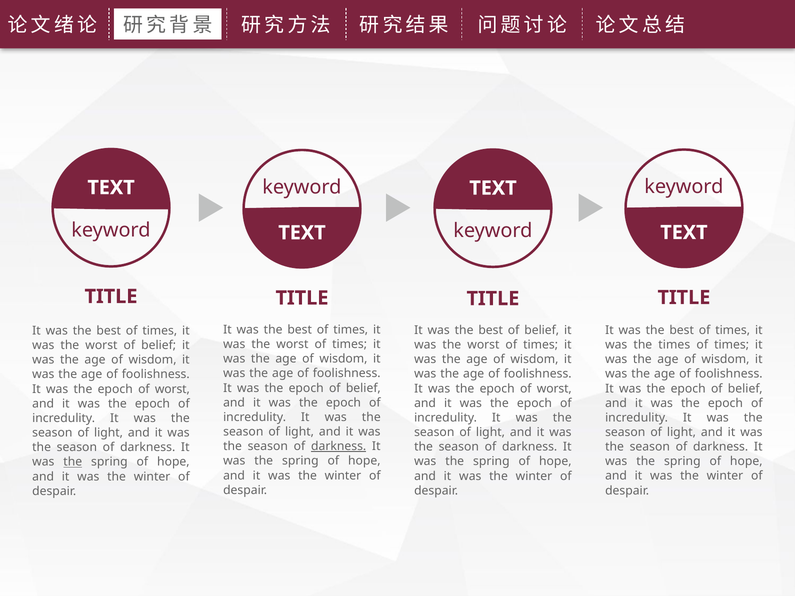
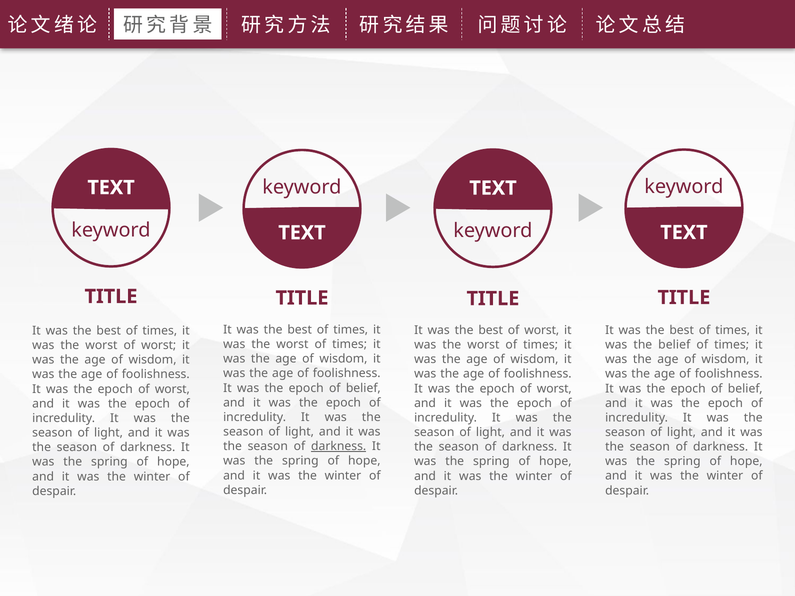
best of belief: belief -> worst
the times: times -> belief
worst of belief: belief -> worst
the at (73, 462) underline: present -> none
